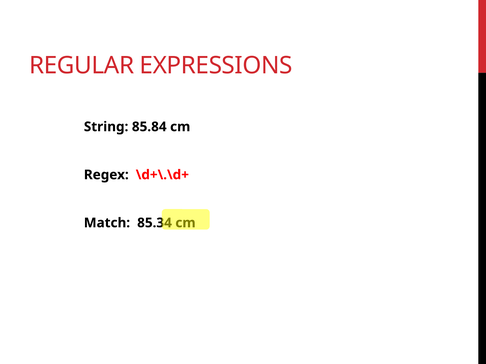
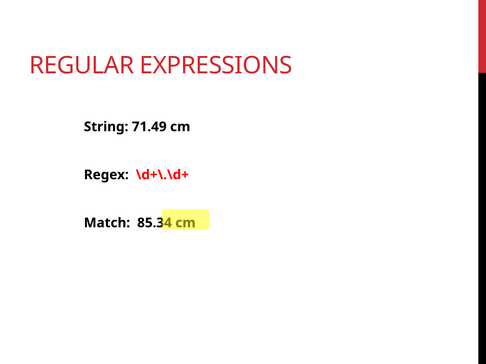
85.84: 85.84 -> 71.49
